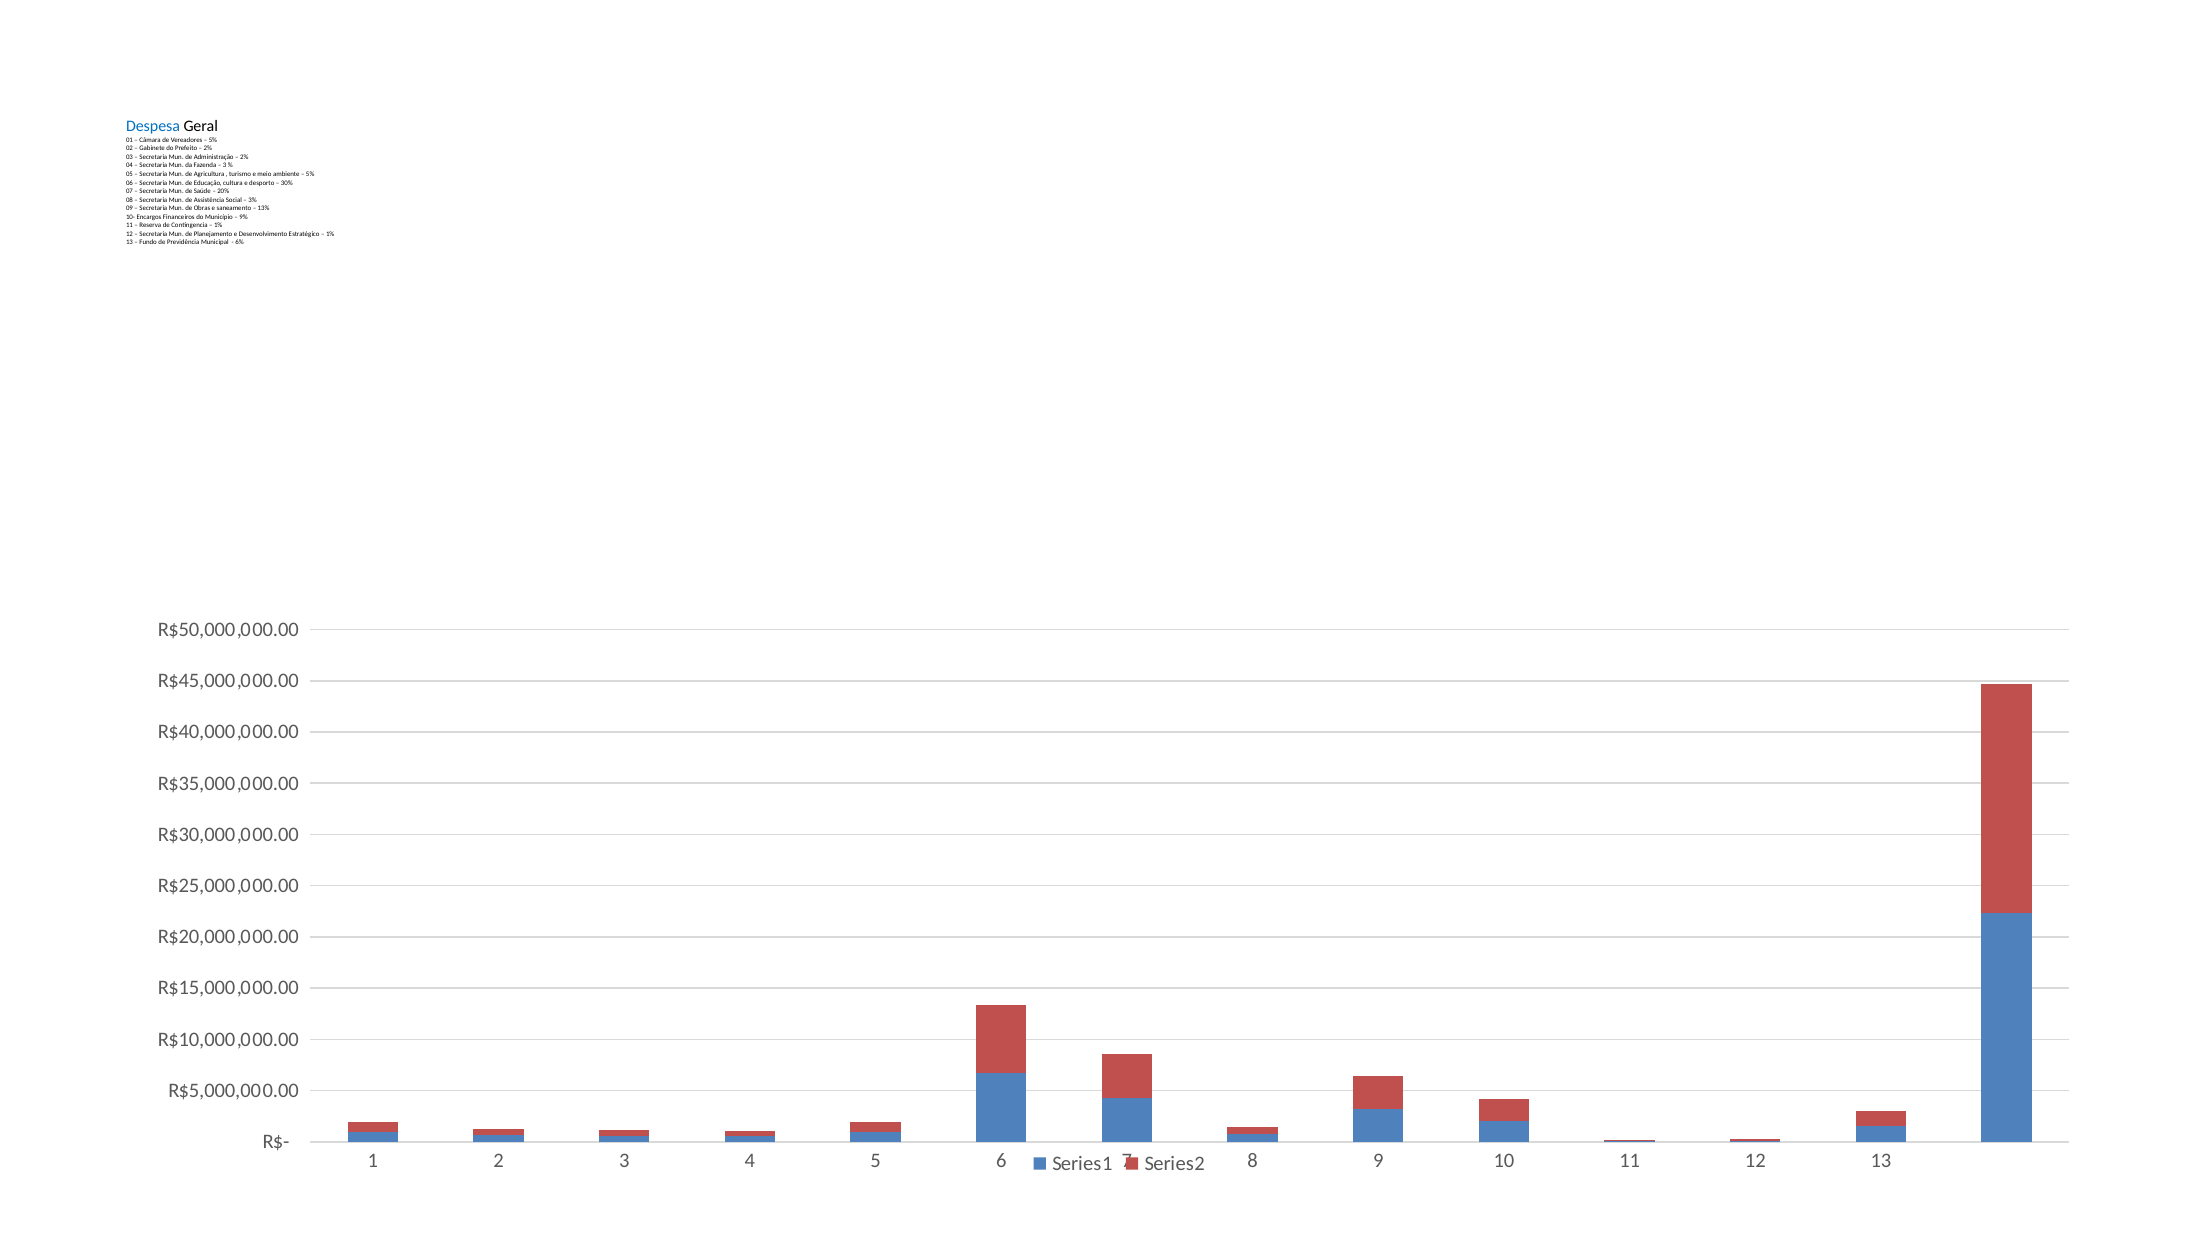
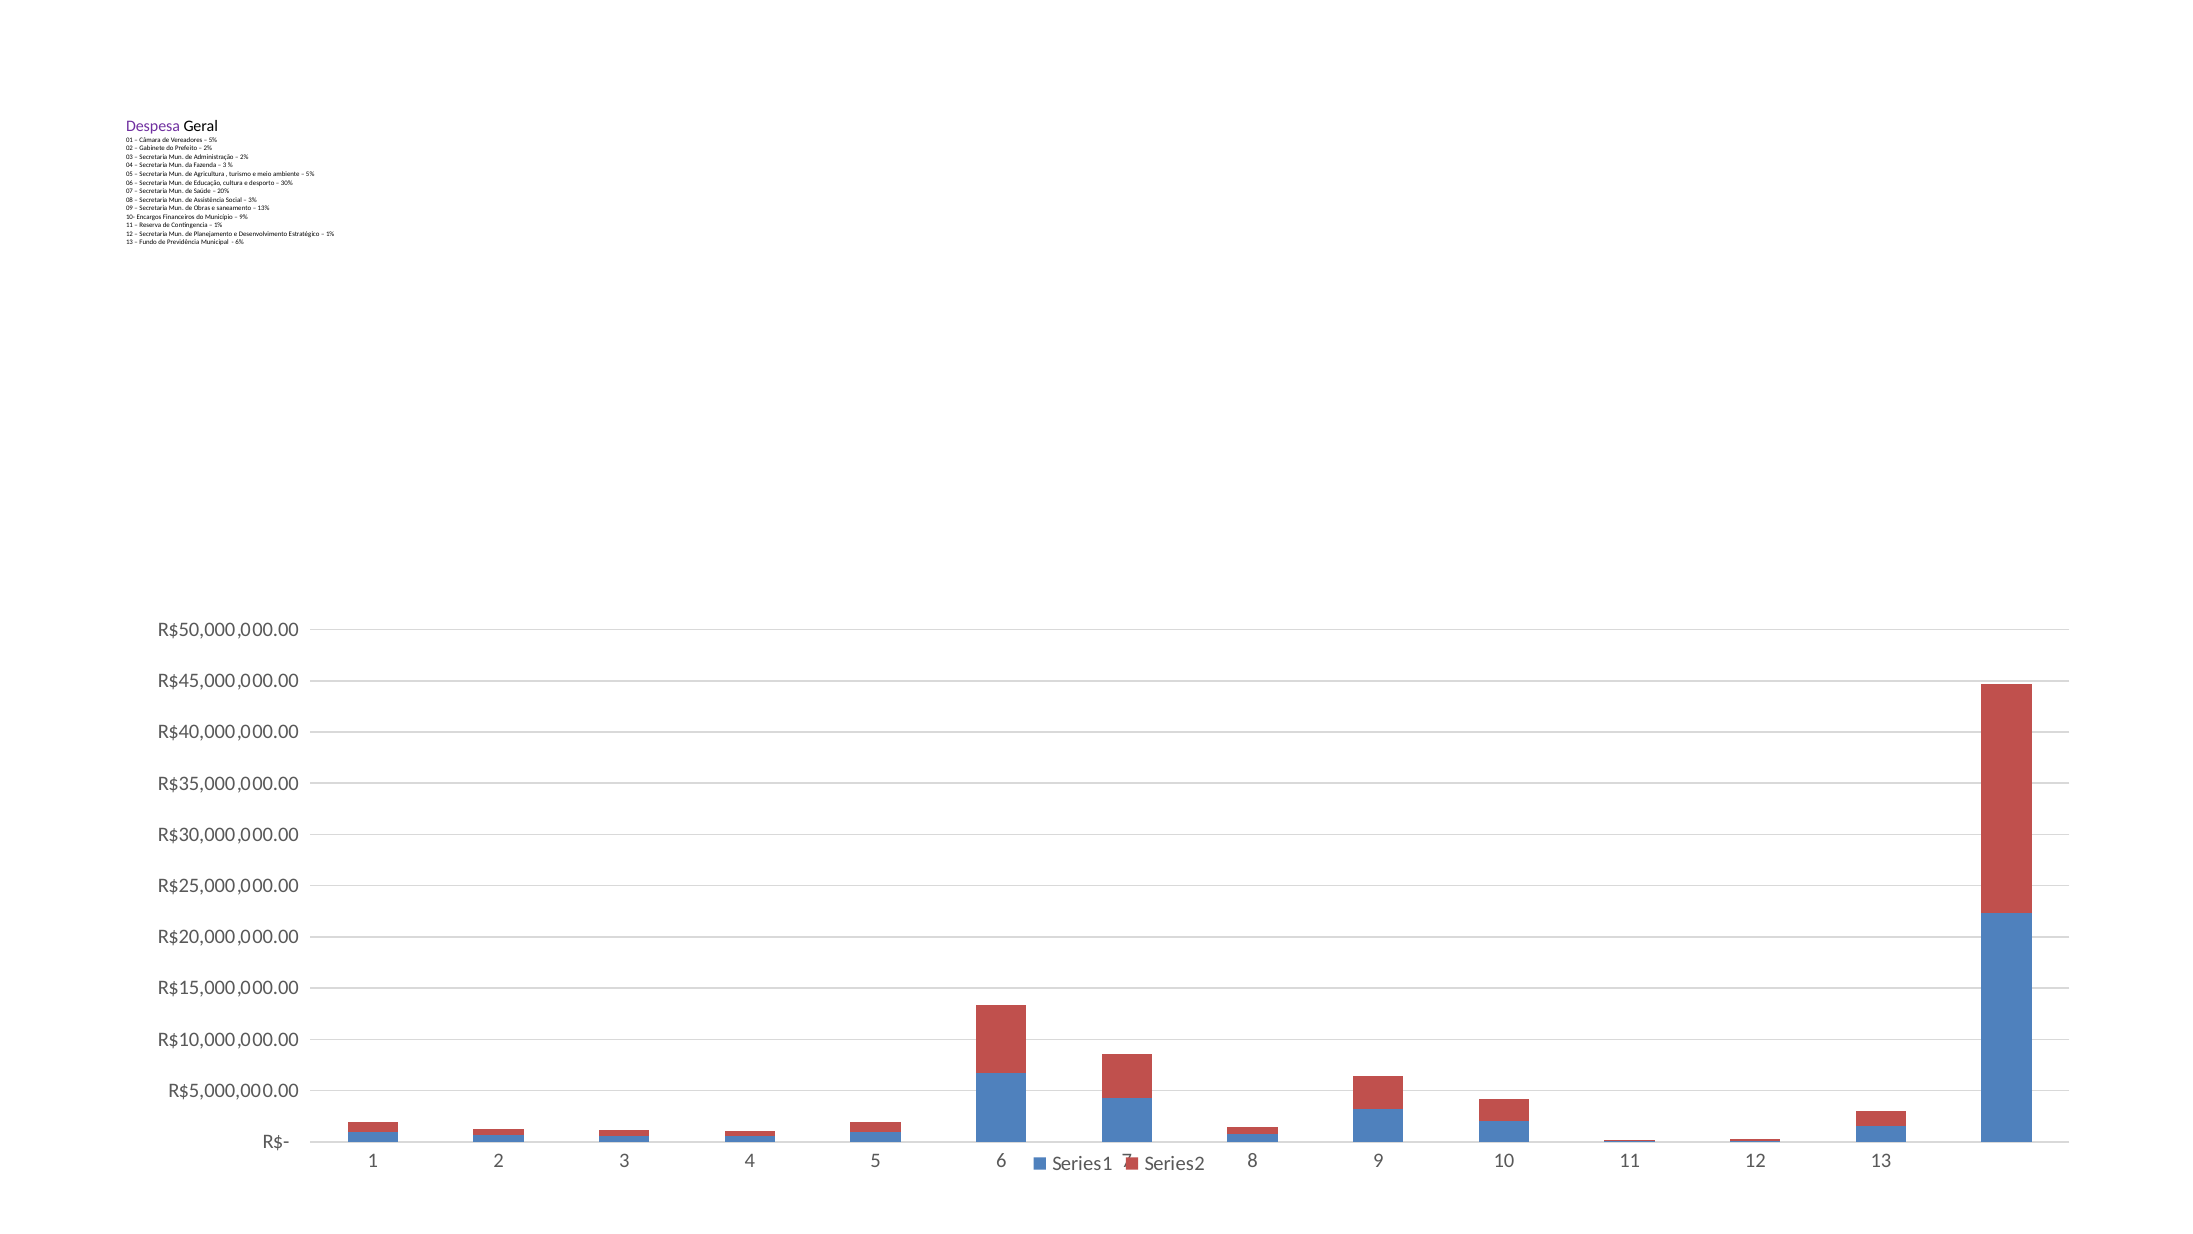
Despesa colour: blue -> purple
